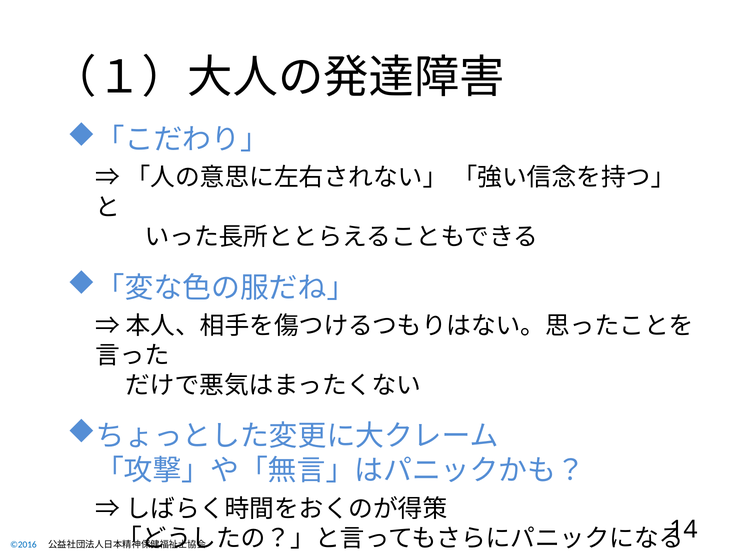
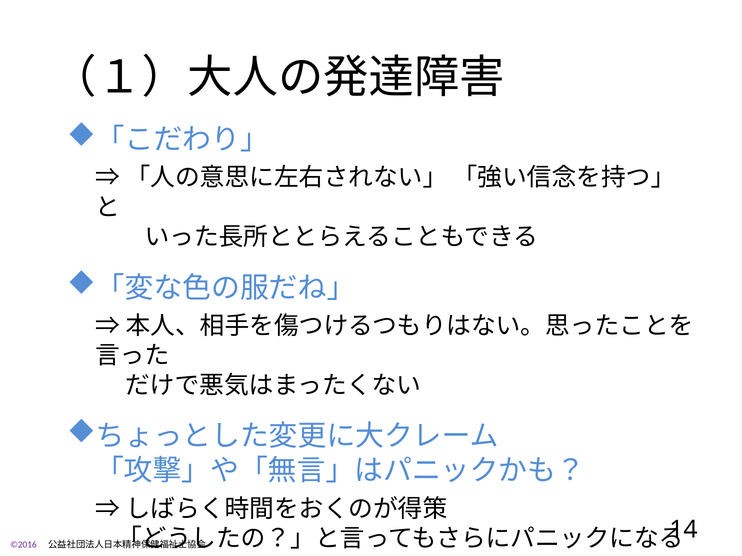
©2016 colour: blue -> purple
